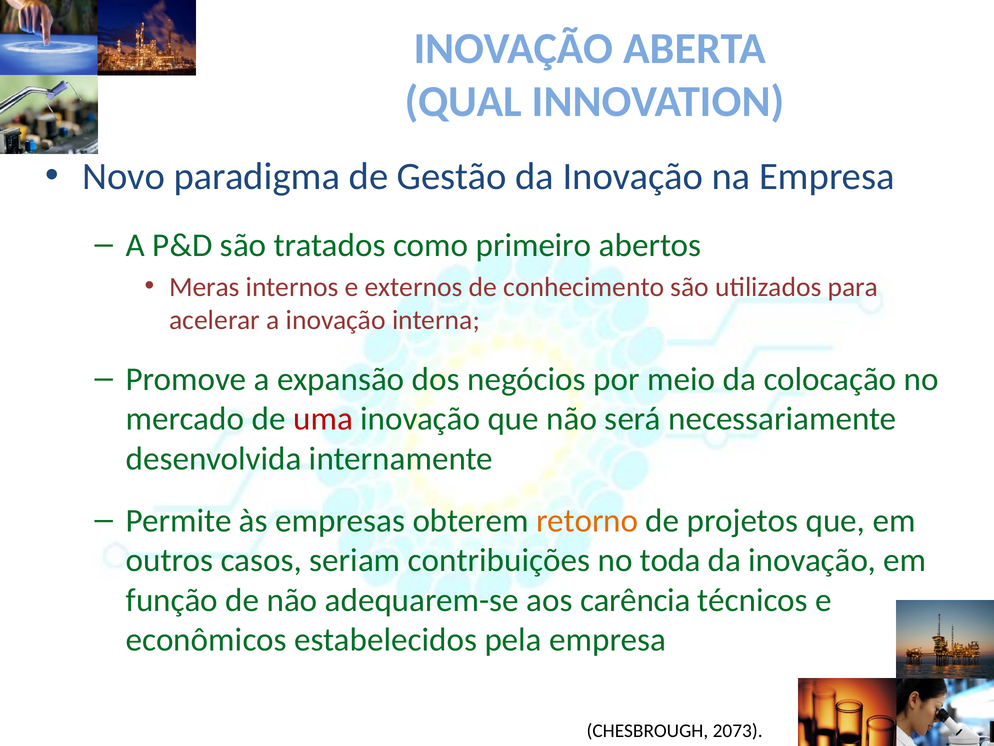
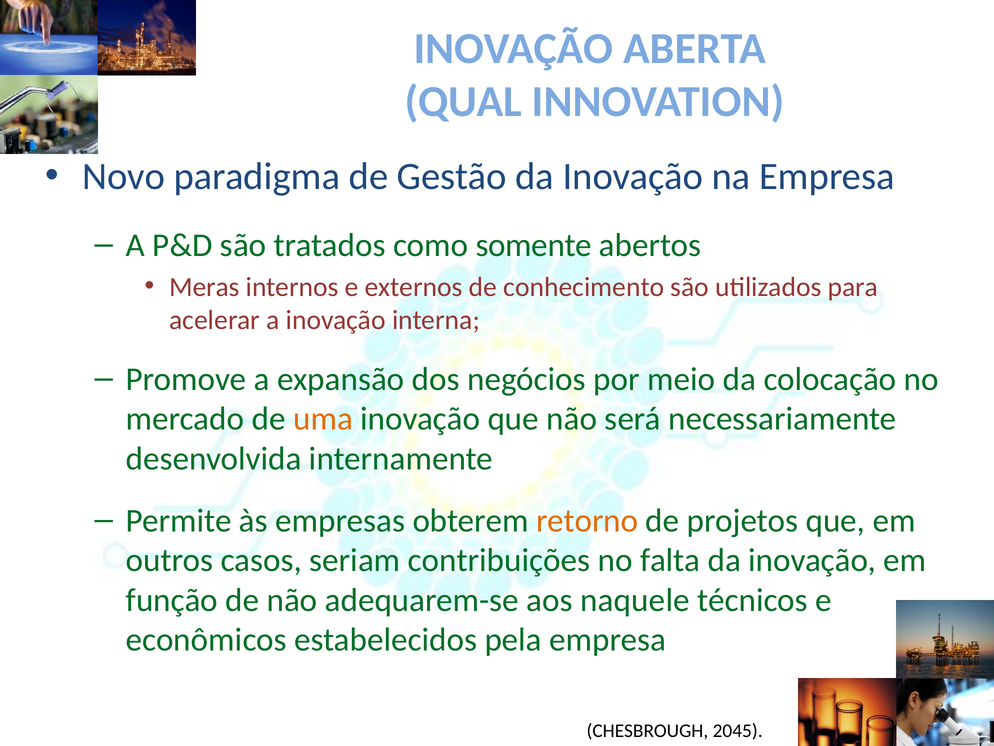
primeiro: primeiro -> somente
uma colour: red -> orange
toda: toda -> falta
carência: carência -> naquele
2073: 2073 -> 2045
